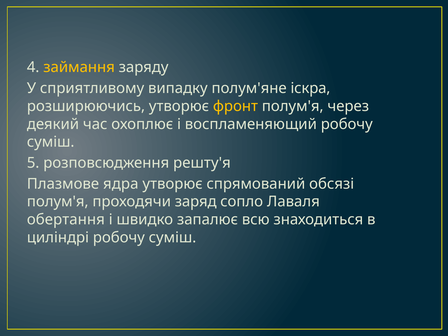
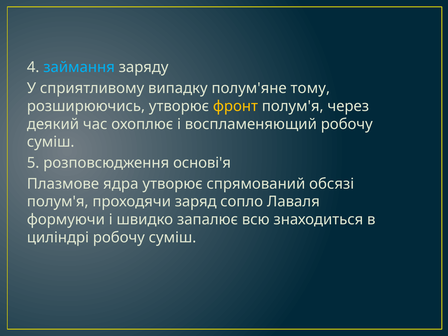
займання colour: yellow -> light blue
іскра: іскра -> тому
решту'я: решту'я -> основі'я
обертання: обертання -> формуючи
